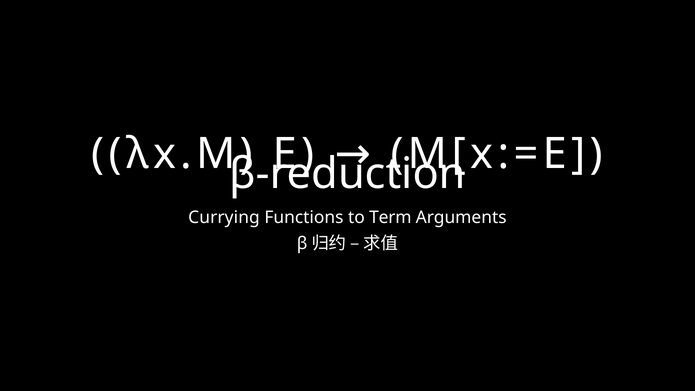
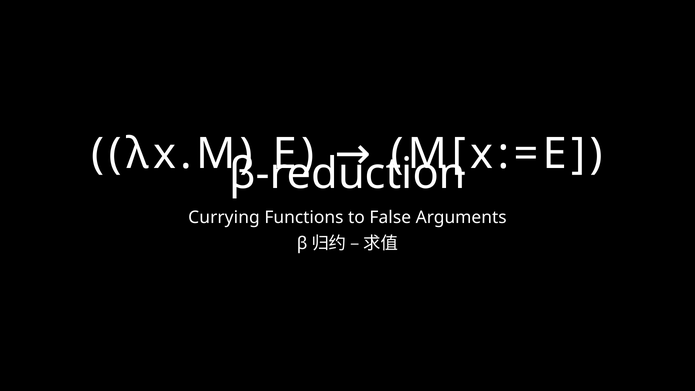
Term: Term -> False
